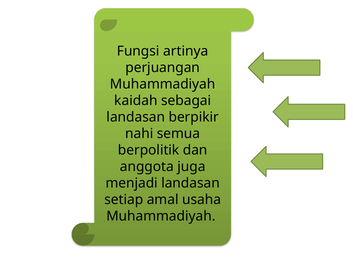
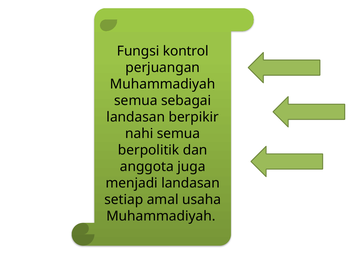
artinya: artinya -> kontrol
kaidah at (136, 101): kaidah -> semua
